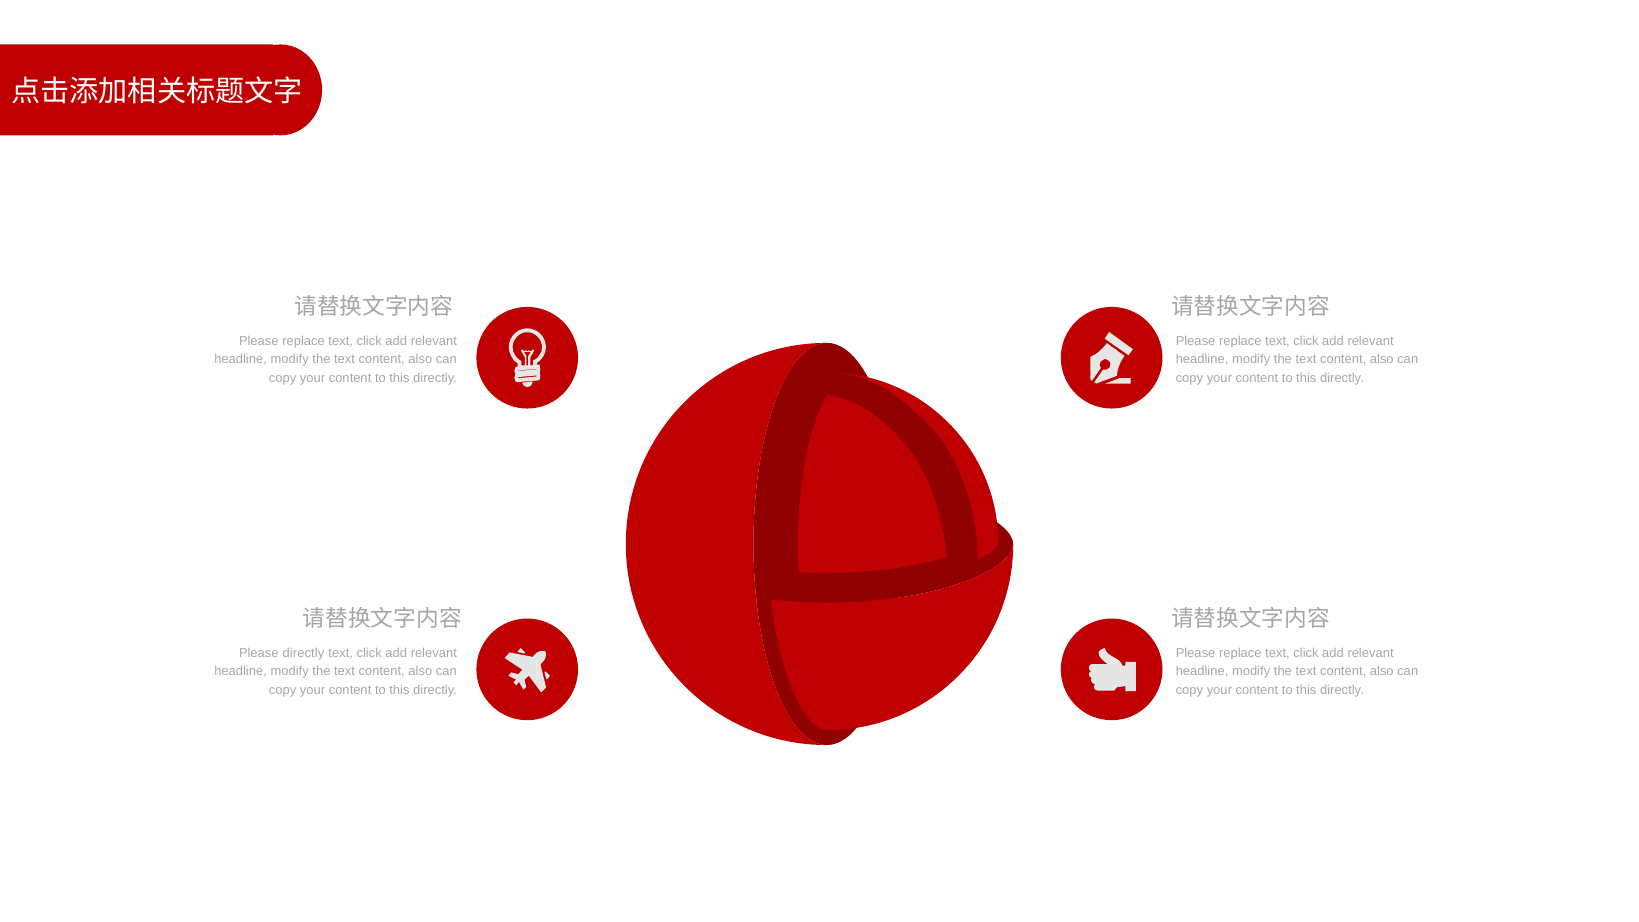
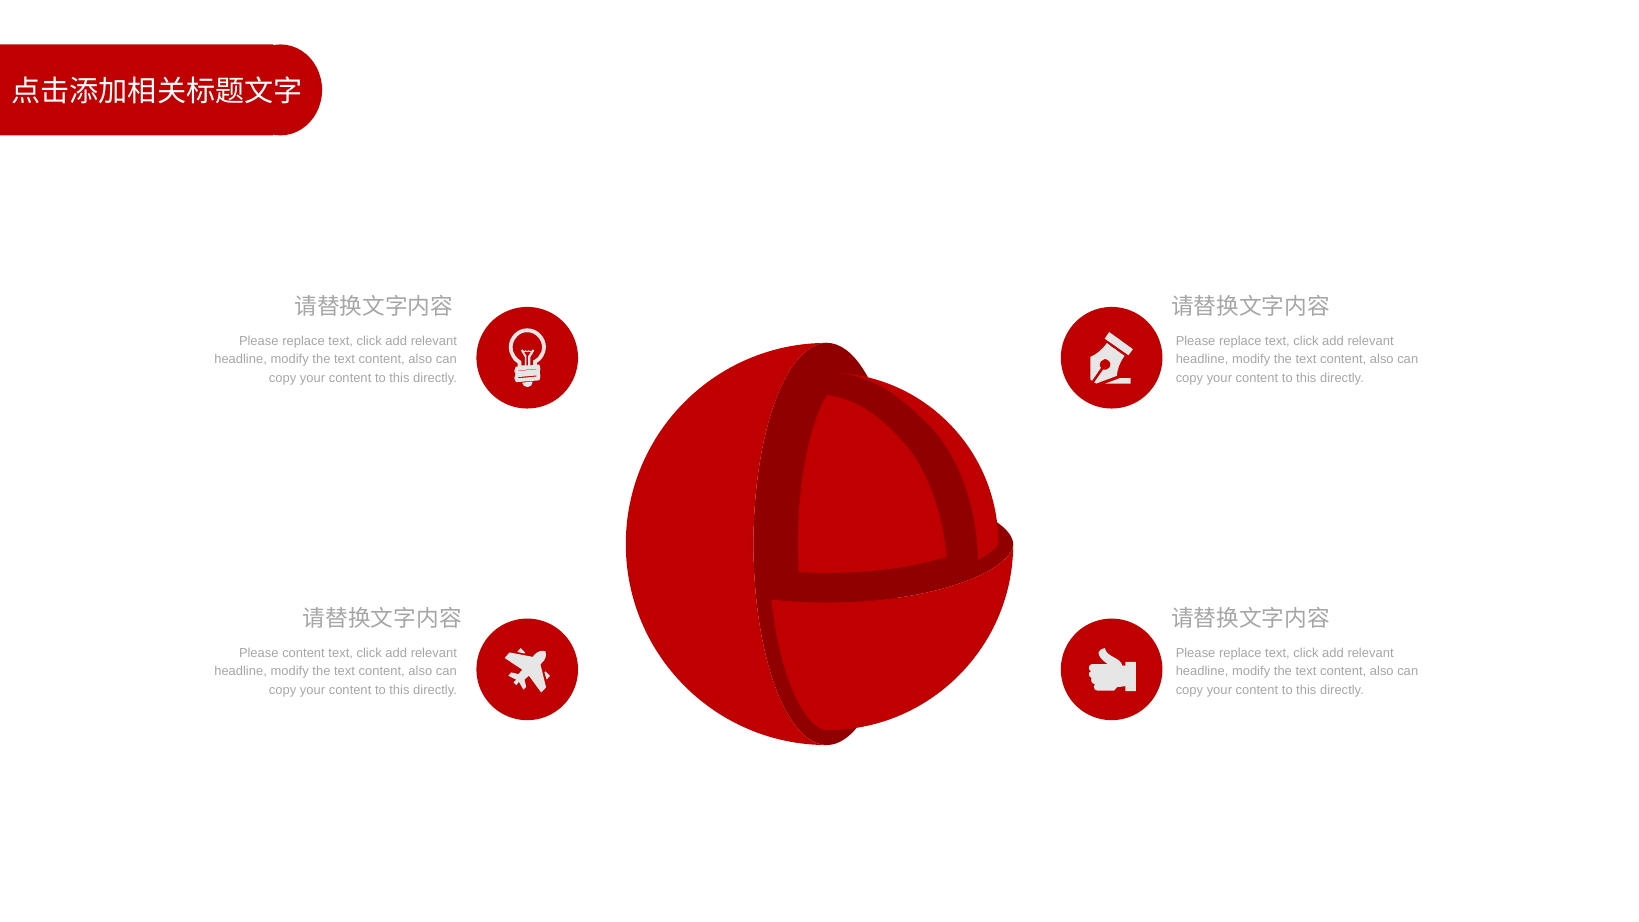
Please directly: directly -> content
